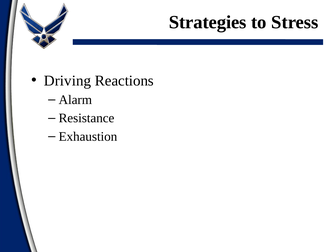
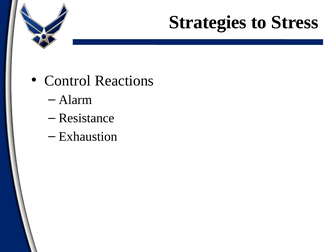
Driving: Driving -> Control
